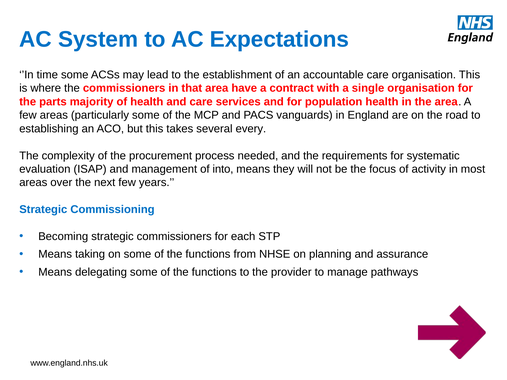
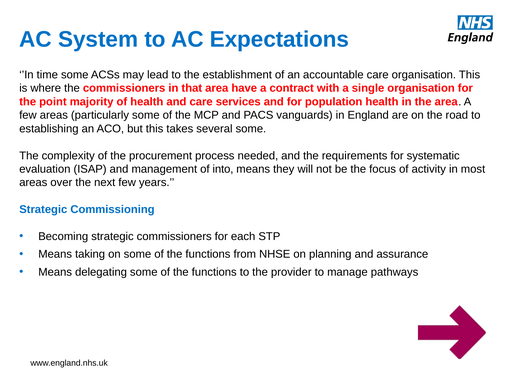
parts: parts -> point
several every: every -> some
